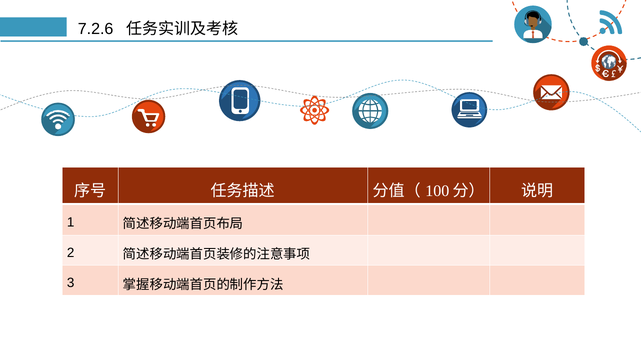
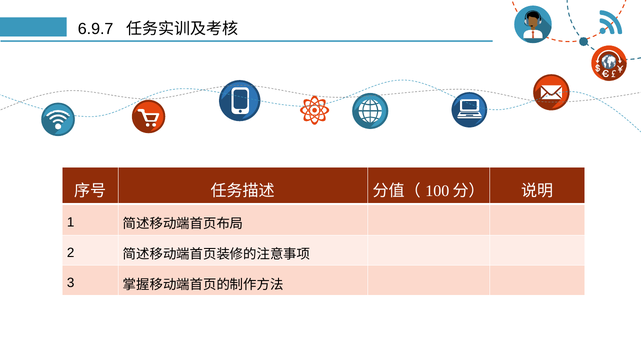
7.2.6: 7.2.6 -> 6.9.7
